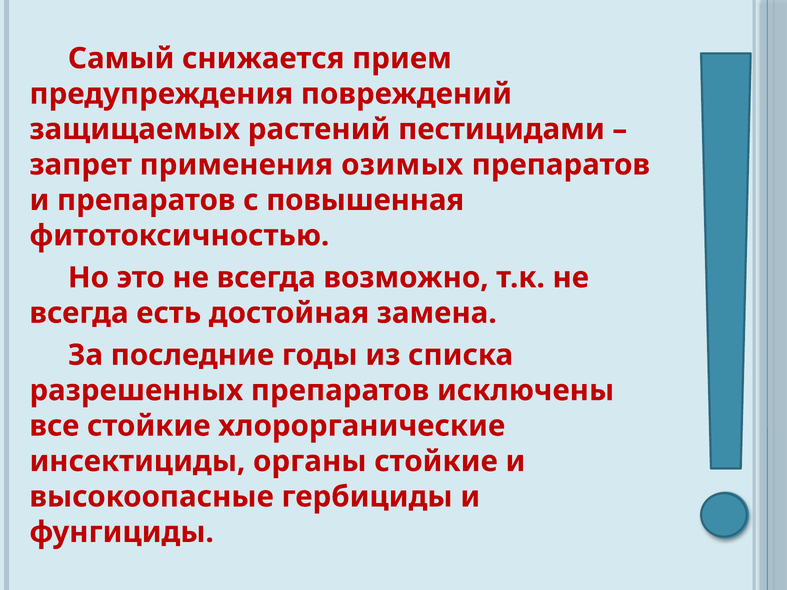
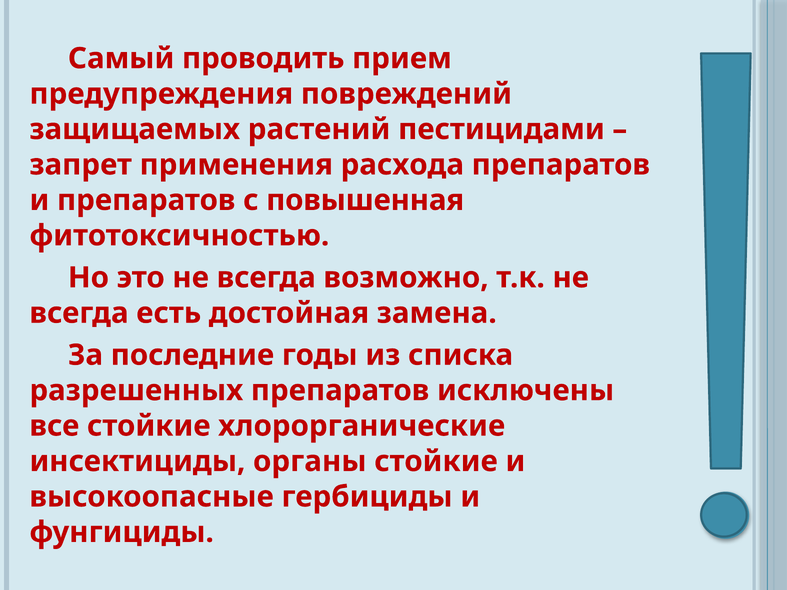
снижается: снижается -> проводить
озимых: озимых -> расхода
